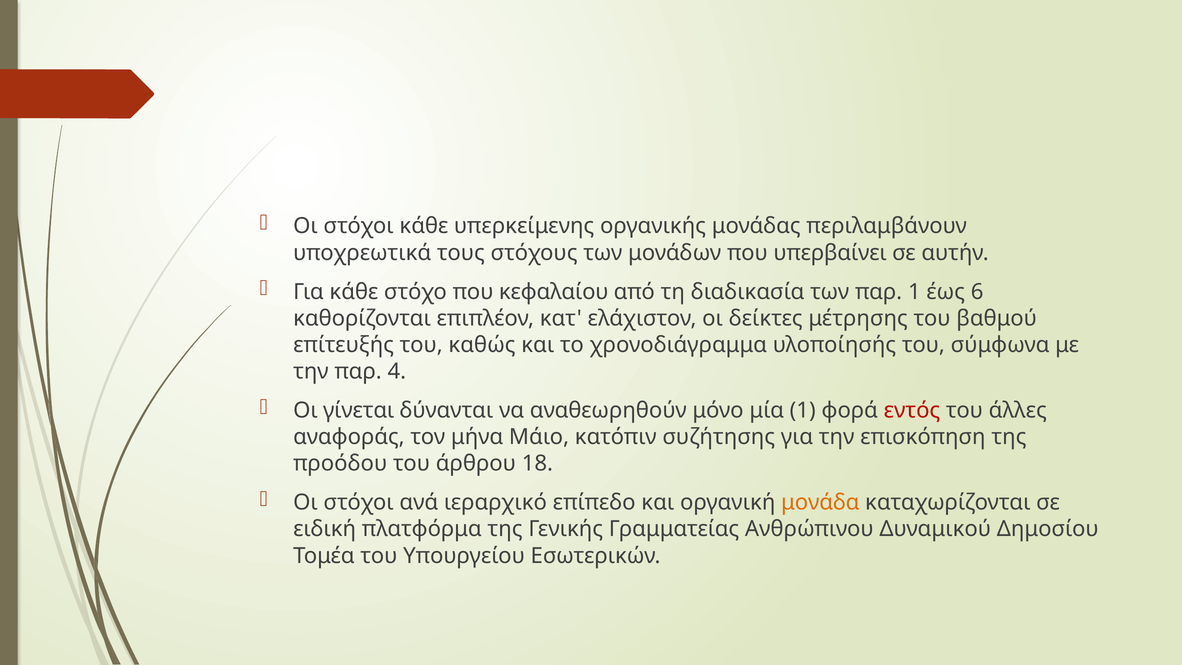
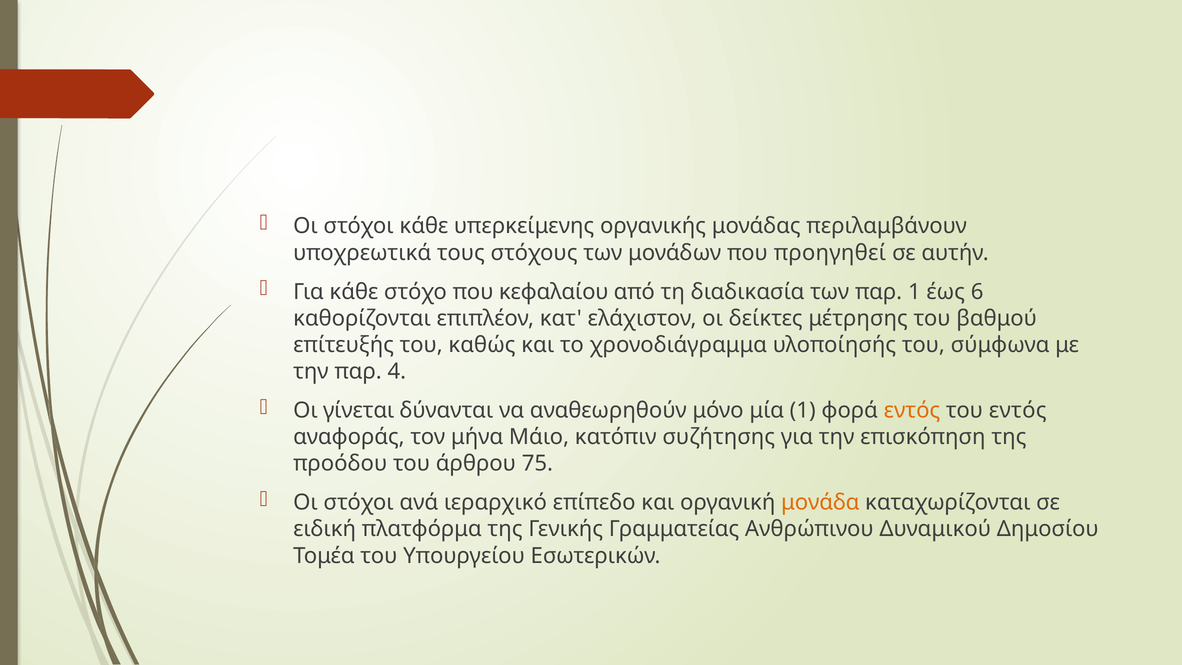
υπερβαίνει: υπερβαίνει -> προηγηθεί
εντός at (912, 410) colour: red -> orange
του άλλες: άλλες -> εντός
18: 18 -> 75
